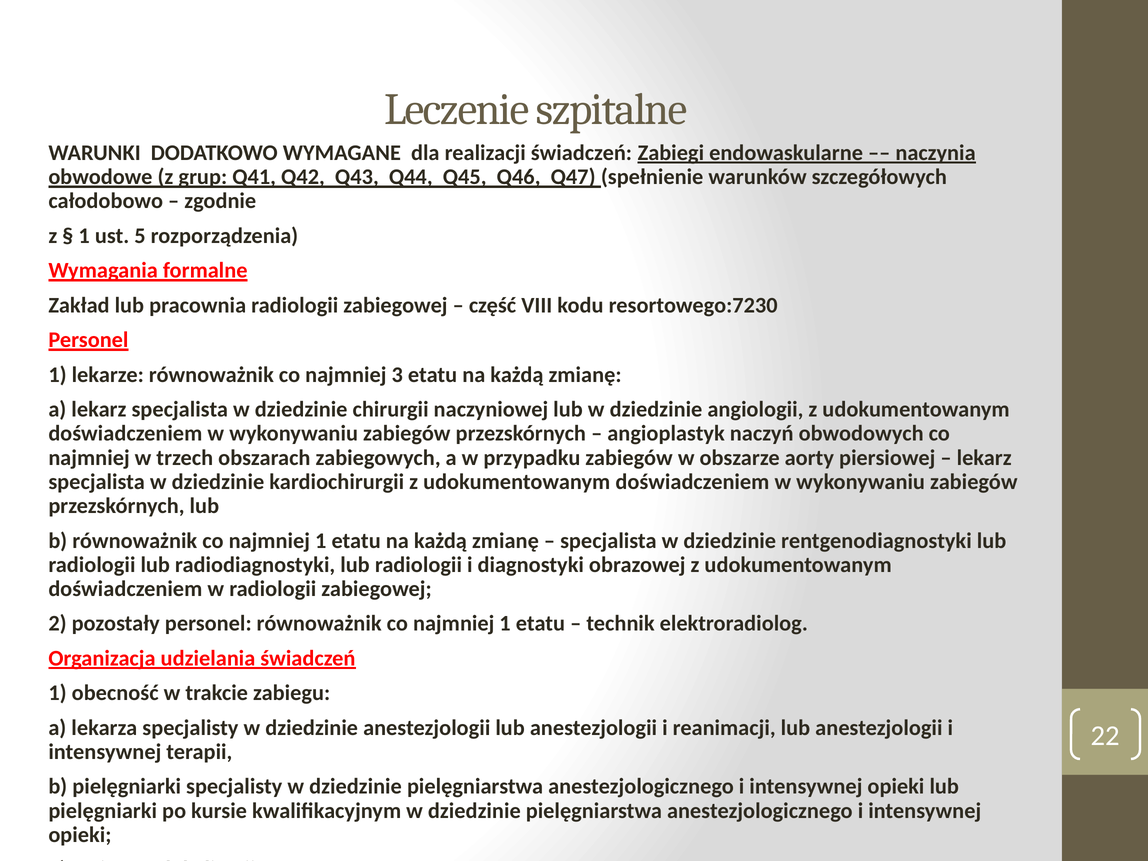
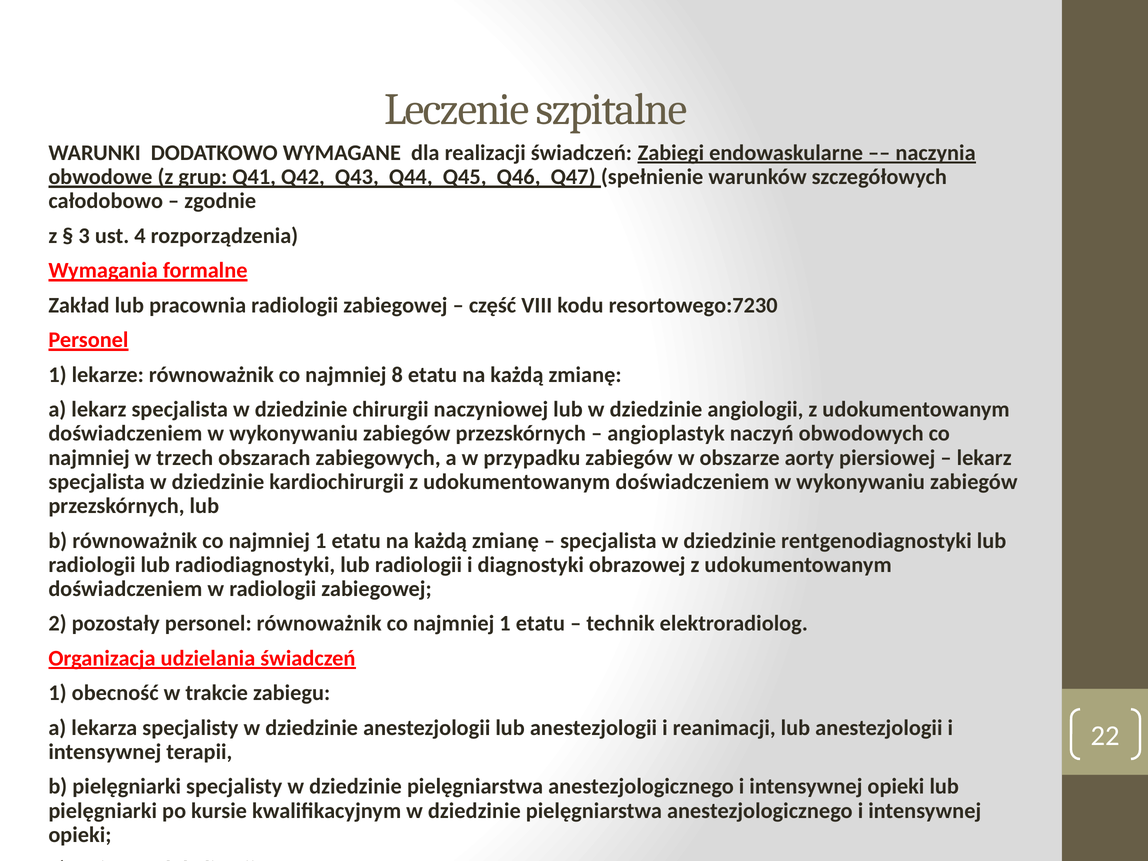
1 at (84, 236): 1 -> 3
ust 5: 5 -> 4
najmniej 3: 3 -> 8
